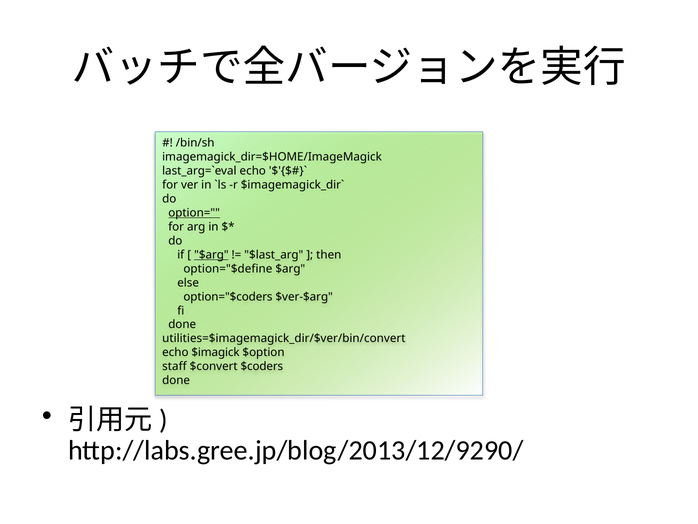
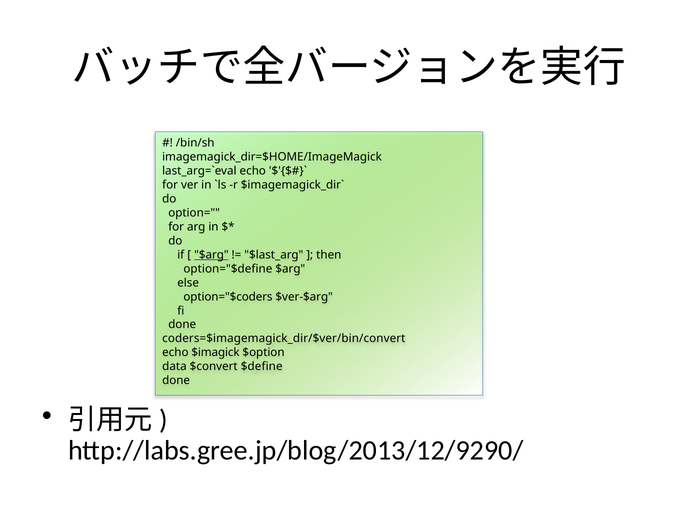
option= underline: present -> none
utilities=$imagemagick_dir/$ver/bin/convert: utilities=$imagemagick_dir/$ver/bin/convert -> coders=$imagemagick_dir/$ver/bin/convert
staff: staff -> data
$coders: $coders -> $define
